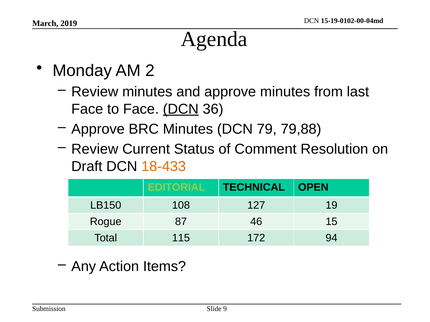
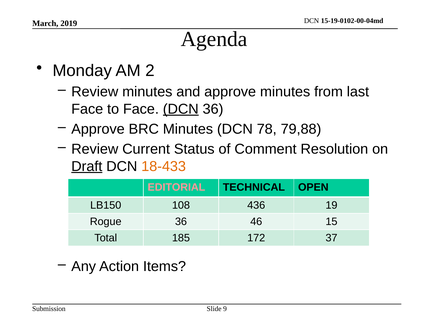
79: 79 -> 78
Draft underline: none -> present
EDITORIAL colour: light green -> pink
127: 127 -> 436
Rogue 87: 87 -> 36
115: 115 -> 185
94: 94 -> 37
